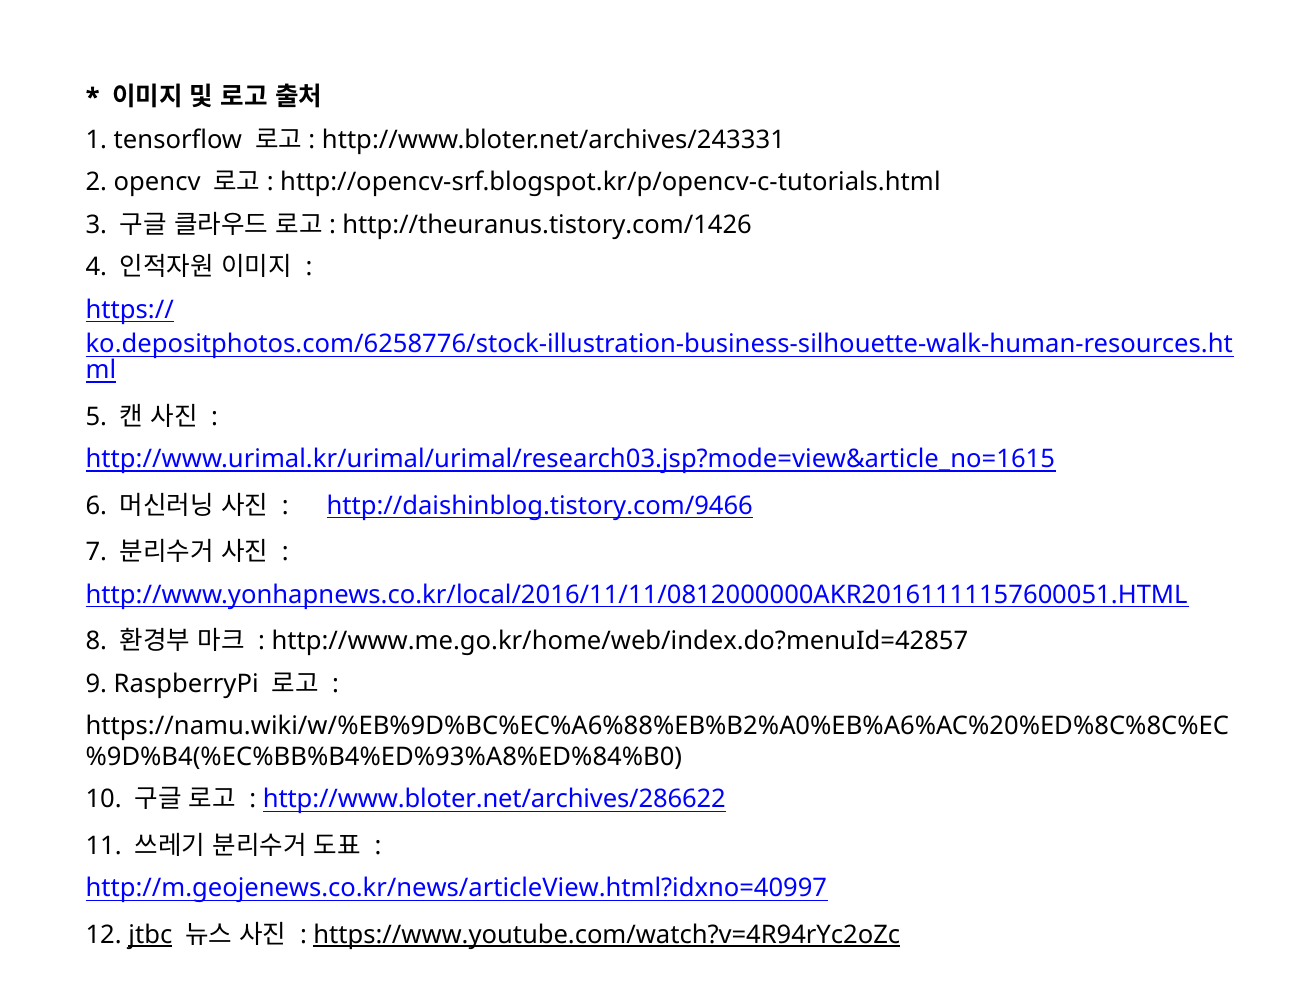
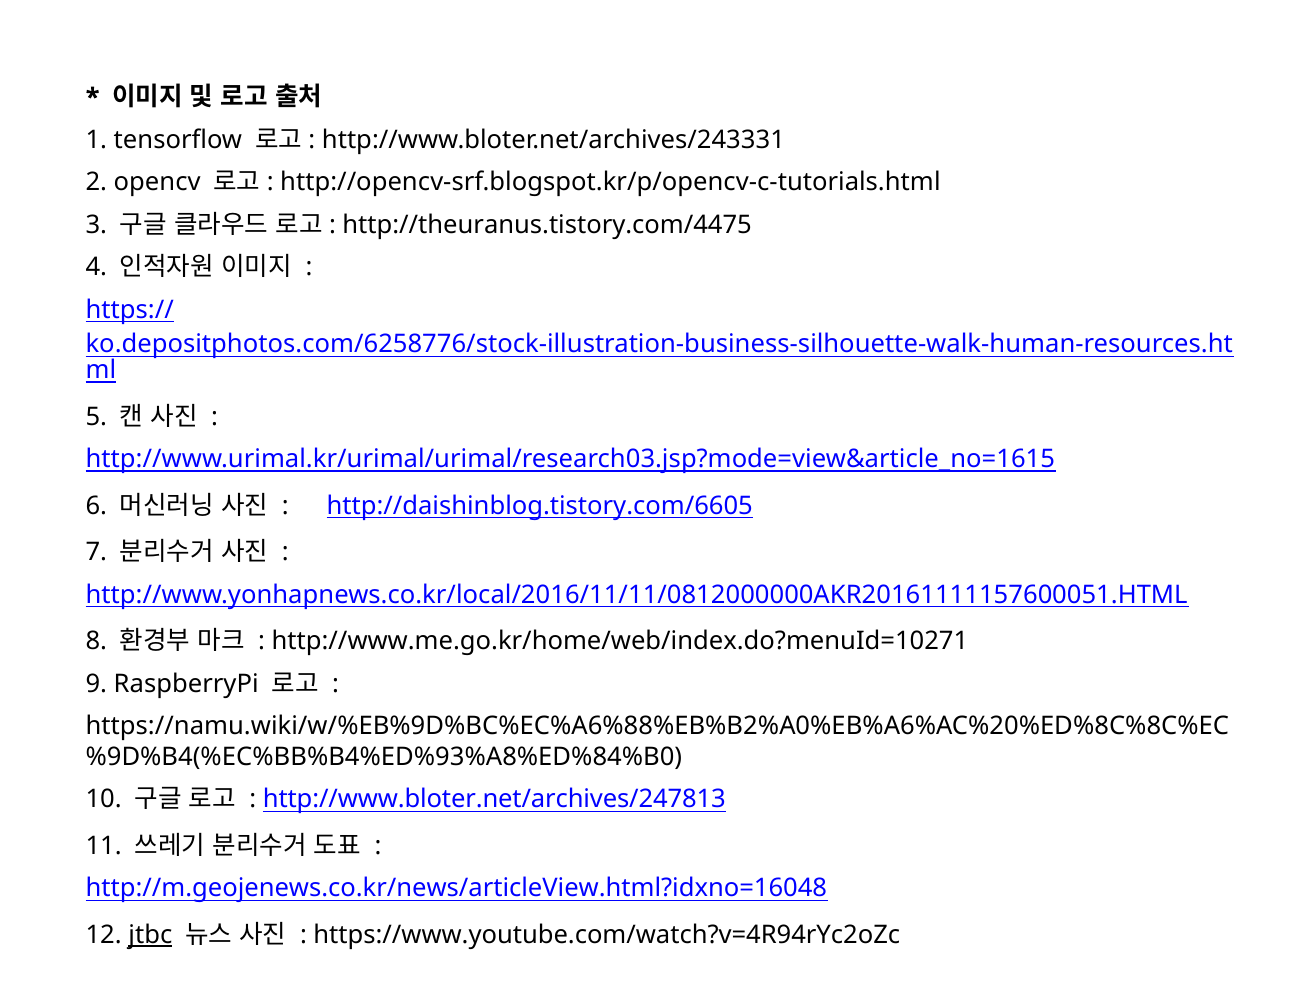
http://theuranus.tistory.com/1426: http://theuranus.tistory.com/1426 -> http://theuranus.tistory.com/4475
http://daishinblog.tistory.com/9466: http://daishinblog.tistory.com/9466 -> http://daishinblog.tistory.com/6605
http://www.me.go.kr/home/web/index.do?menuId=42857: http://www.me.go.kr/home/web/index.do?menuId=42857 -> http://www.me.go.kr/home/web/index.do?menuId=10271
http://www.bloter.net/archives/286622: http://www.bloter.net/archives/286622 -> http://www.bloter.net/archives/247813
http://m.geojenews.co.kr/news/articleView.html?idxno=40997: http://m.geojenews.co.kr/news/articleView.html?idxno=40997 -> http://m.geojenews.co.kr/news/articleView.html?idxno=16048
https://www.youtube.com/watch?v=4R94rYc2oZc underline: present -> none
